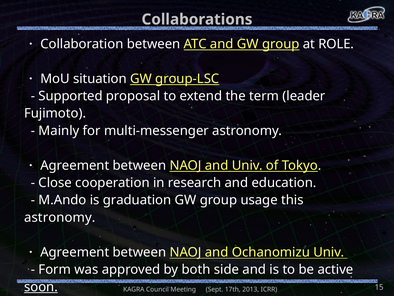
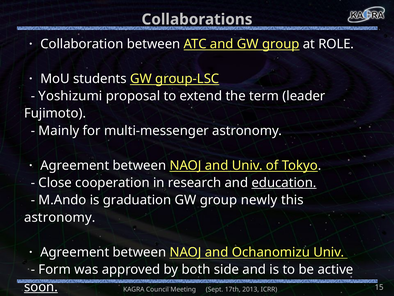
situation at (100, 79): situation -> students
Supported: Supported -> Yoshizumi
education underline: none -> present
usage: usage -> newly
